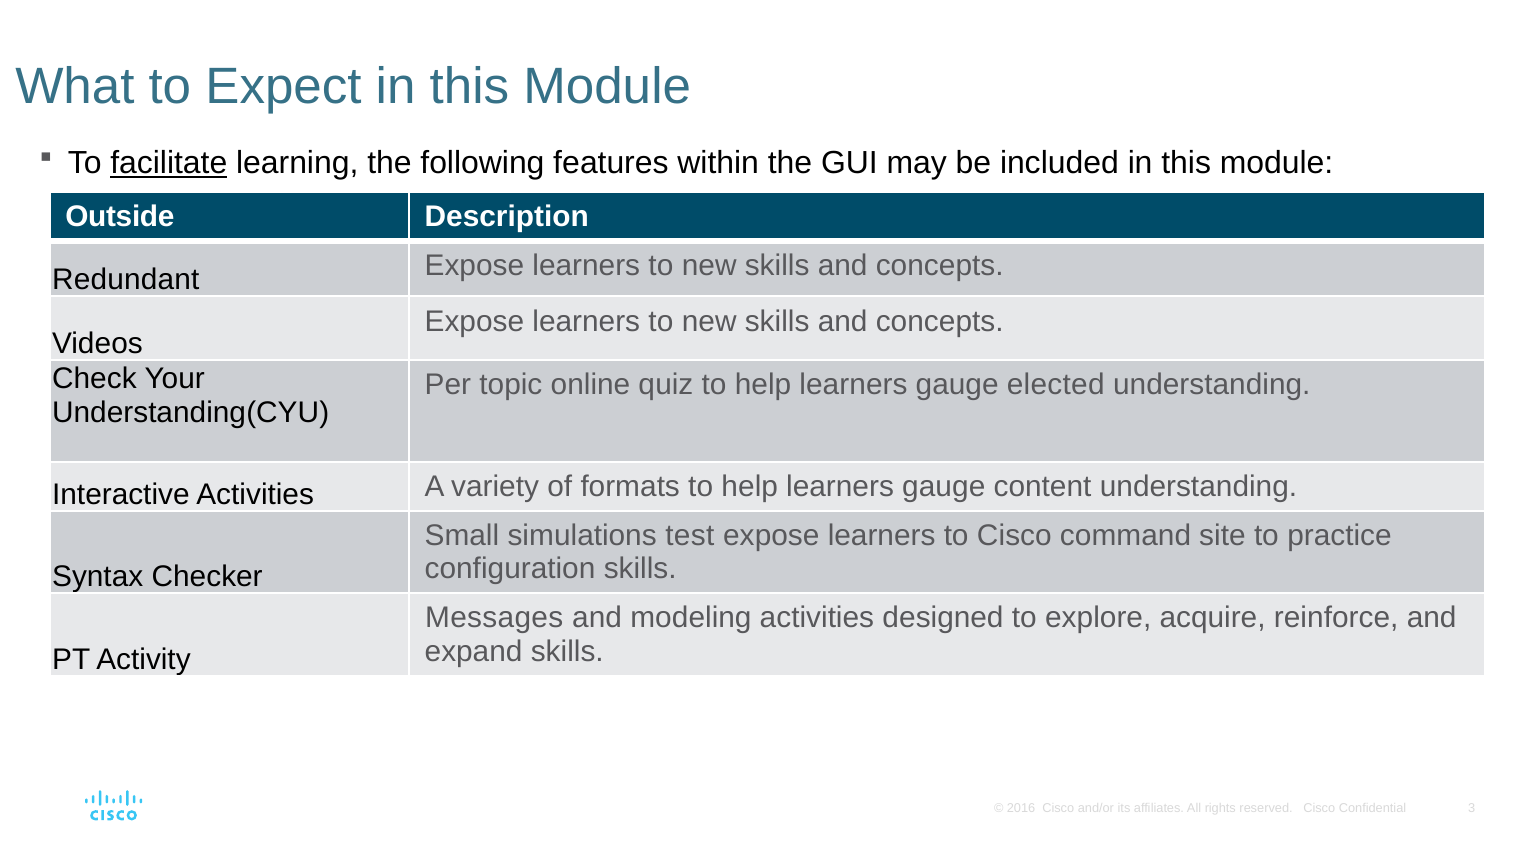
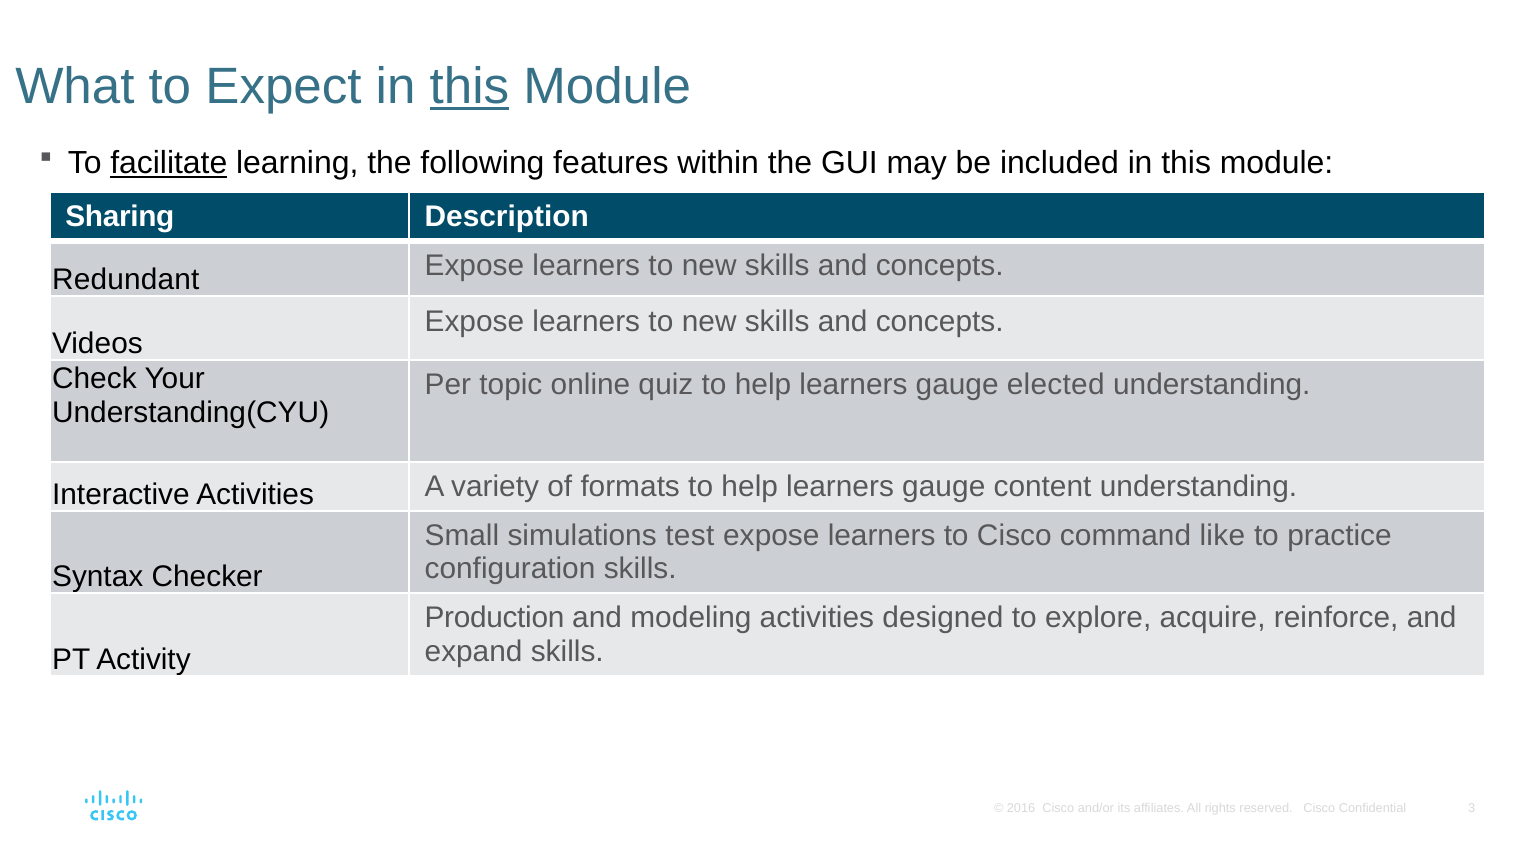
this at (469, 86) underline: none -> present
Outside: Outside -> Sharing
site: site -> like
Messages: Messages -> Production
